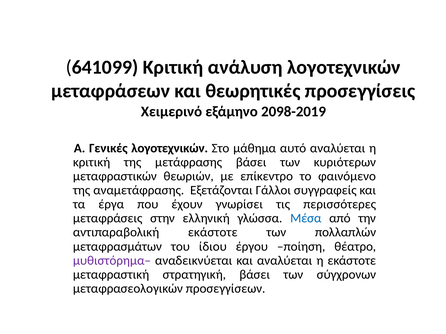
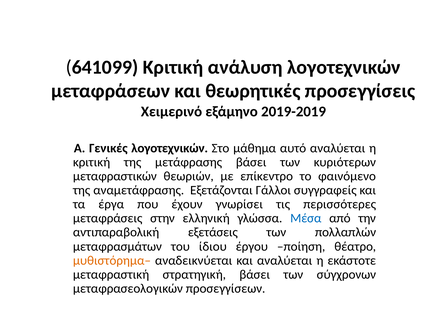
2098-2019: 2098-2019 -> 2019-2019
αντιπαραβολική εκάστοτε: εκάστοτε -> εξετάσεις
μυθιστόρημα– colour: purple -> orange
